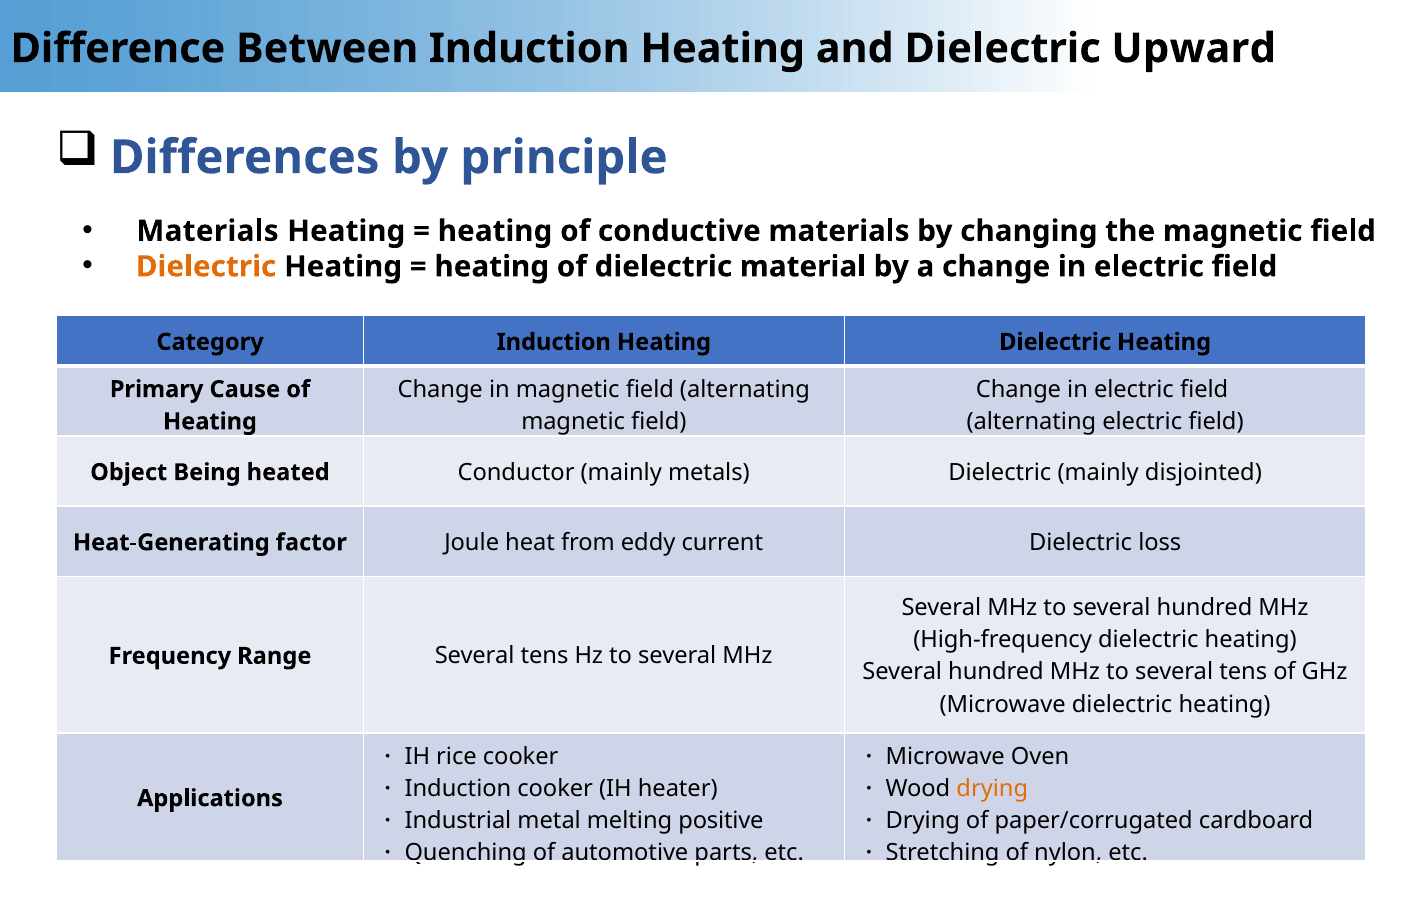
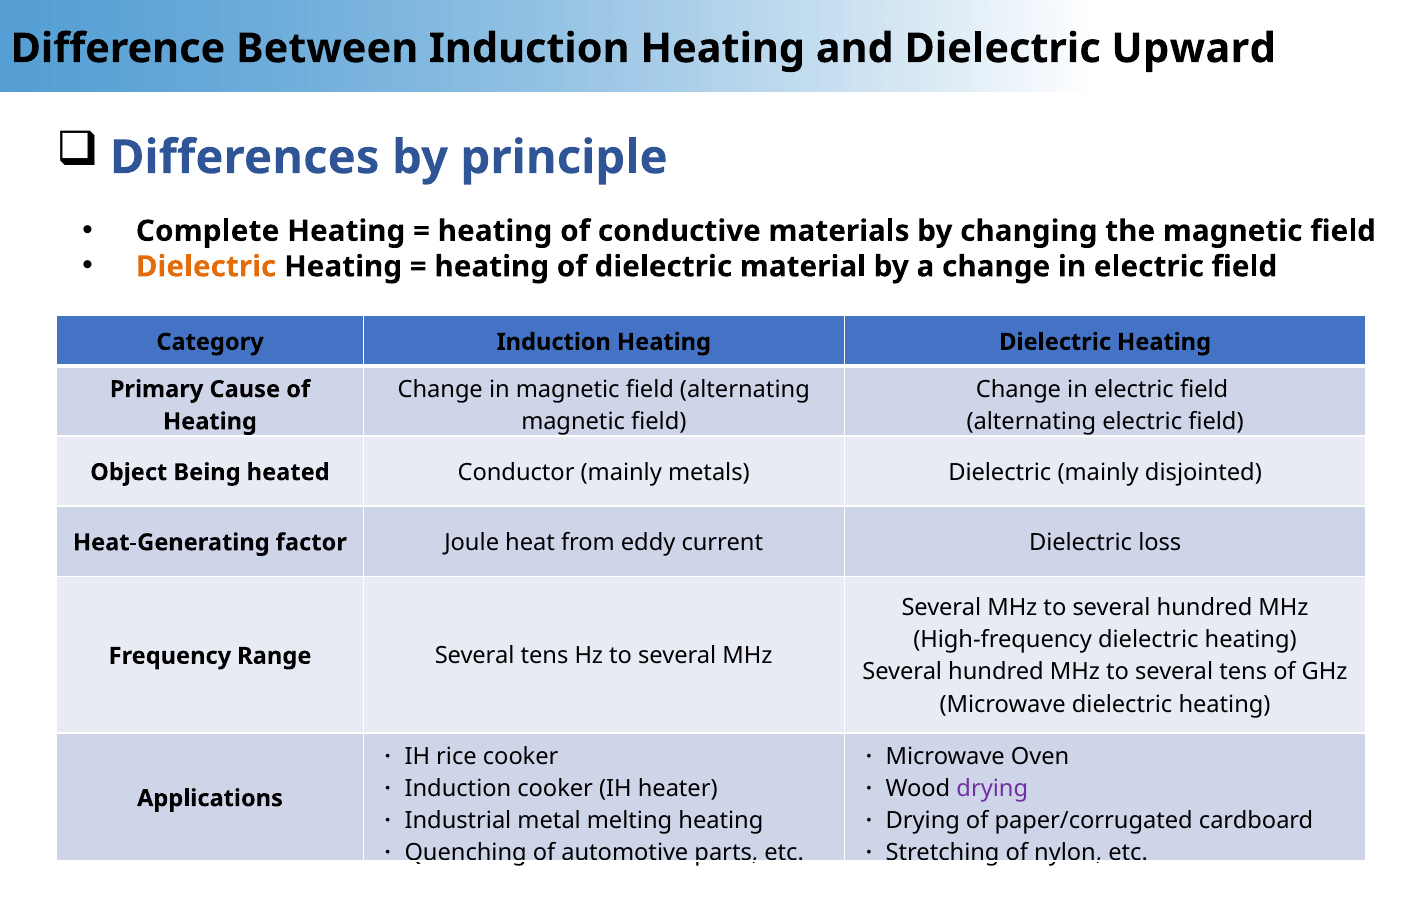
Materials at (208, 231): Materials -> Complete
drying colour: orange -> purple
melting positive: positive -> heating
